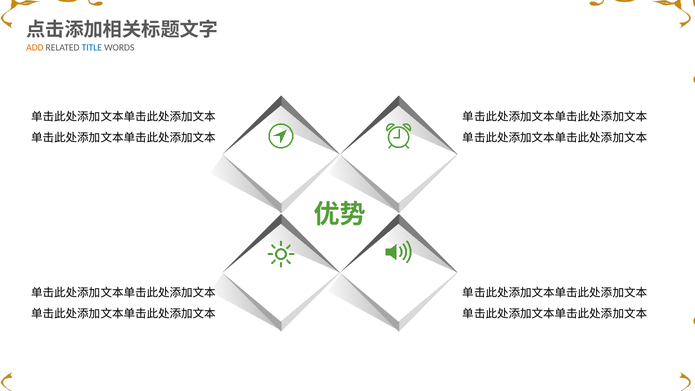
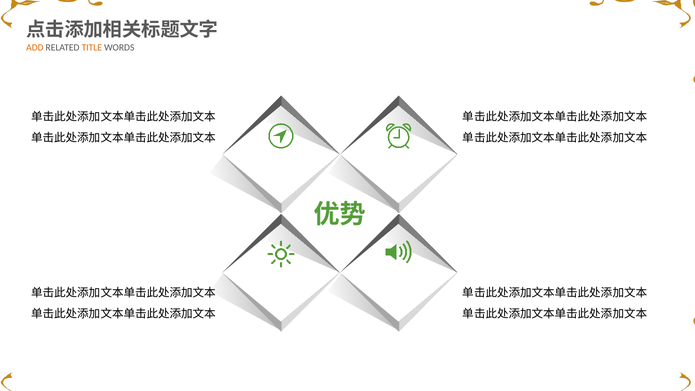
TITLE colour: blue -> orange
